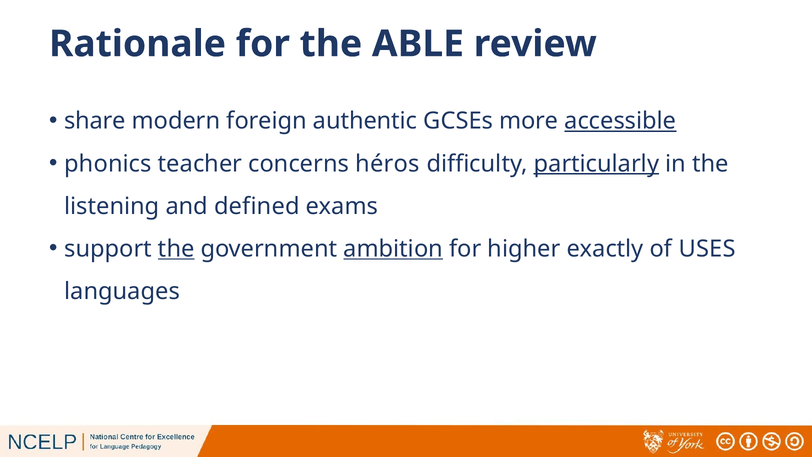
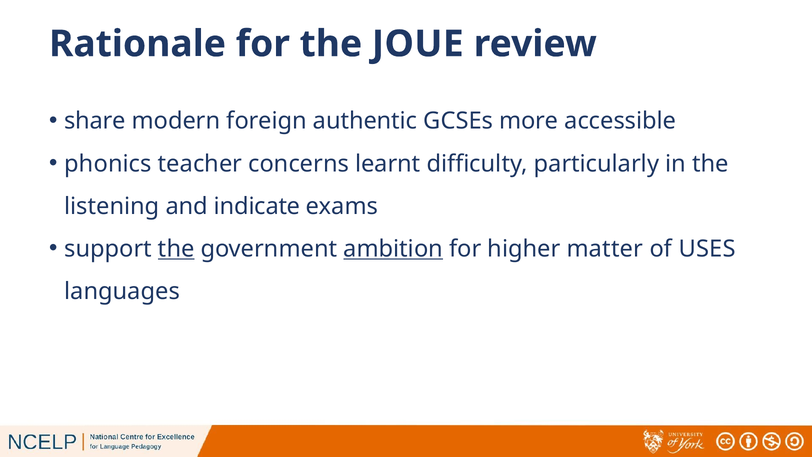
ABLE: ABLE -> JOUE
accessible underline: present -> none
héros: héros -> learnt
particularly underline: present -> none
defined: defined -> indicate
exactly: exactly -> matter
